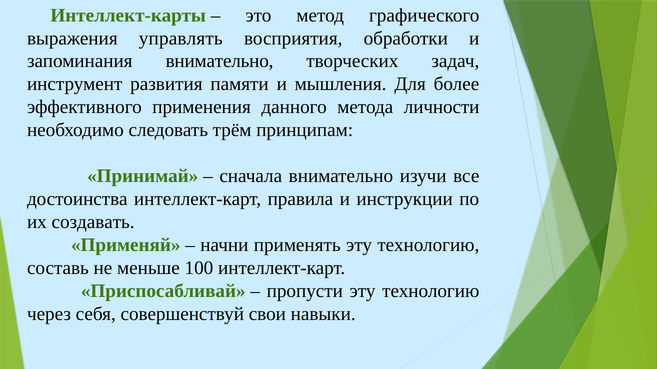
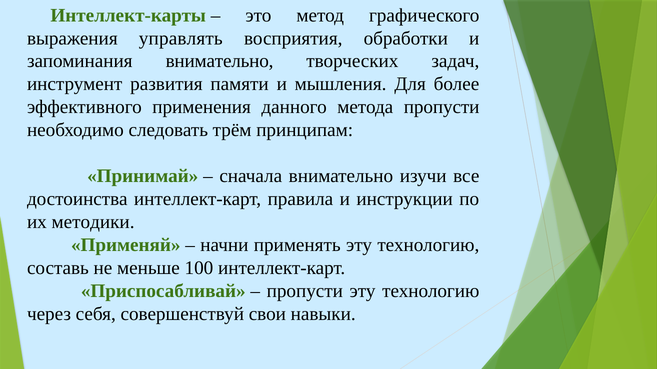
метода личности: личности -> пропусти
создавать: создавать -> методики
